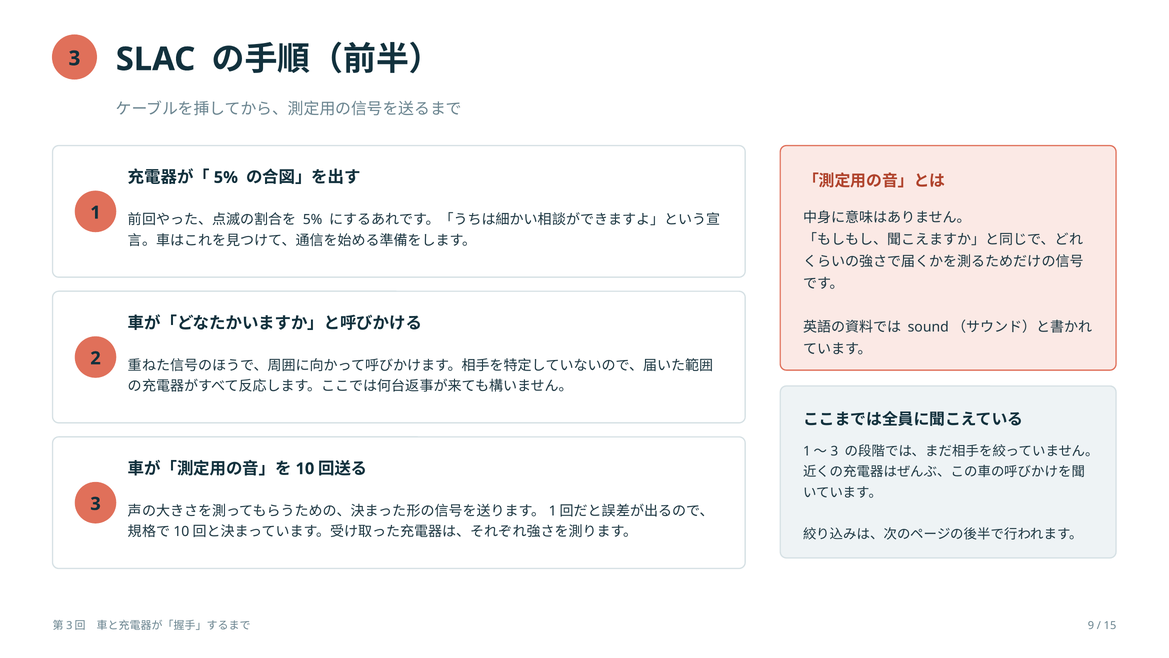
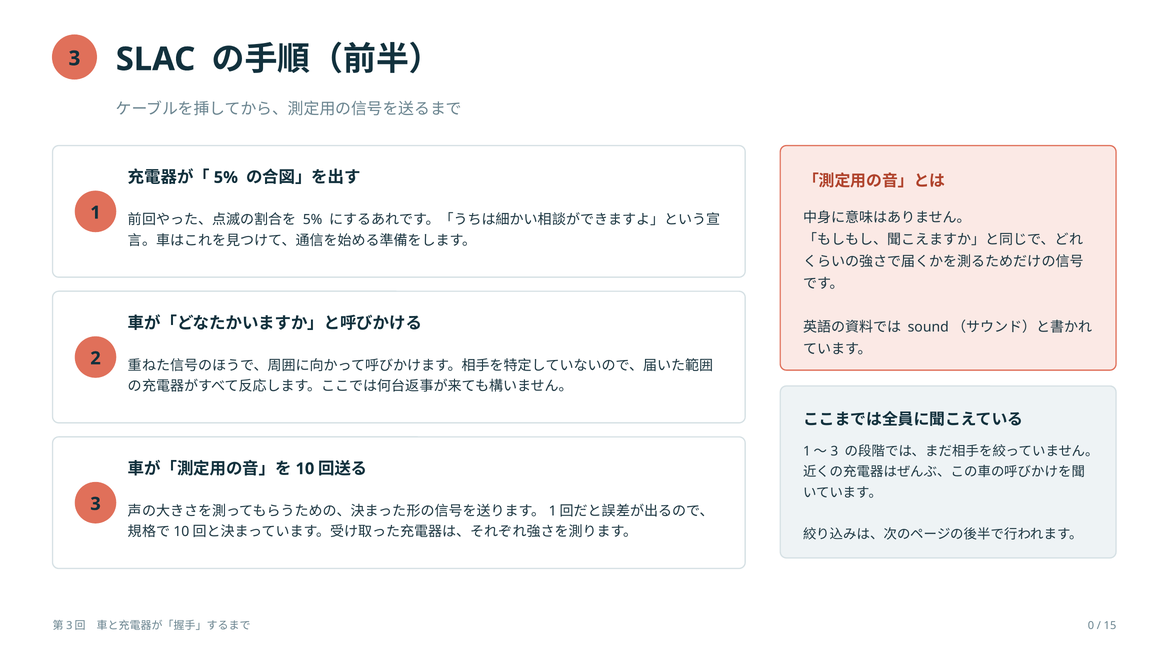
9: 9 -> 0
